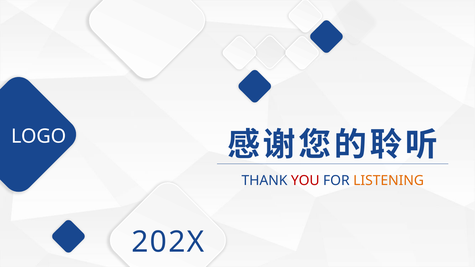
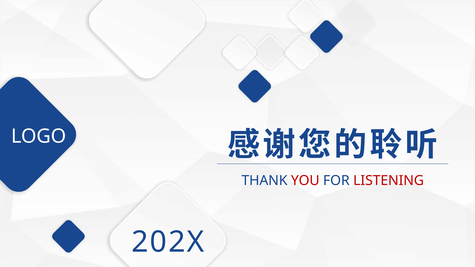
LISTENING colour: orange -> red
